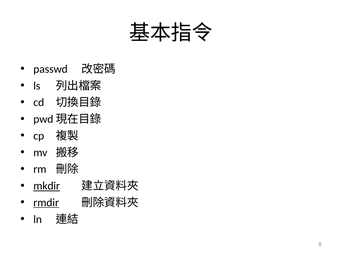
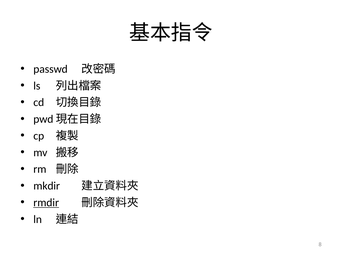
mkdir underline: present -> none
